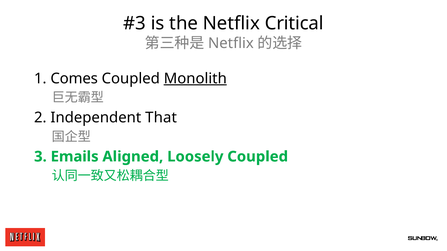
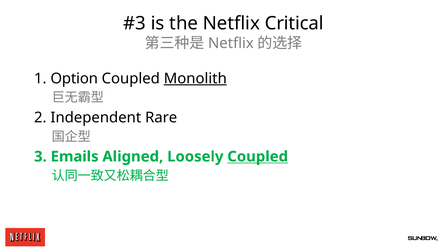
Comes: Comes -> Option
That: That -> Rare
Coupled at (258, 157) underline: none -> present
